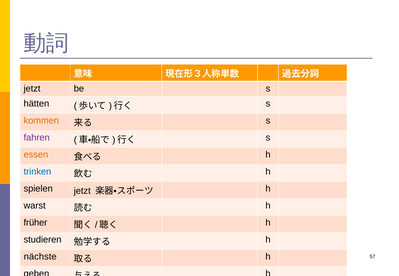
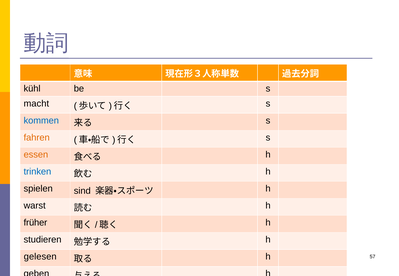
jetzt at (32, 89): jetzt -> kühl
hätten: hätten -> macht
kommen colour: orange -> blue
fahren colour: purple -> orange
spielen jetzt: jetzt -> sind
nächste: nächste -> gelesen
